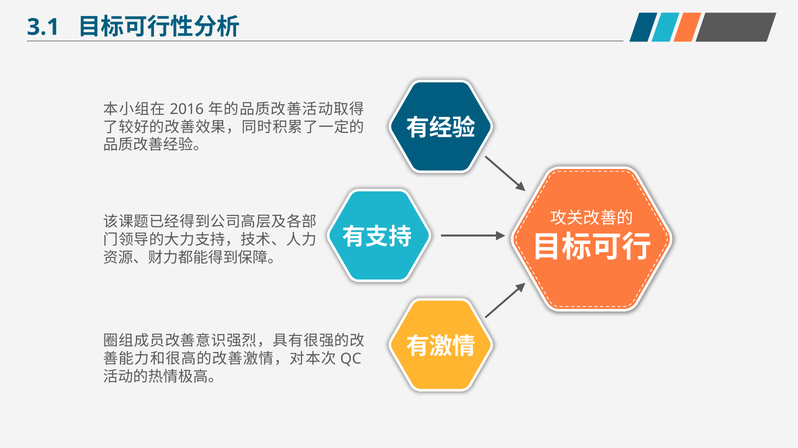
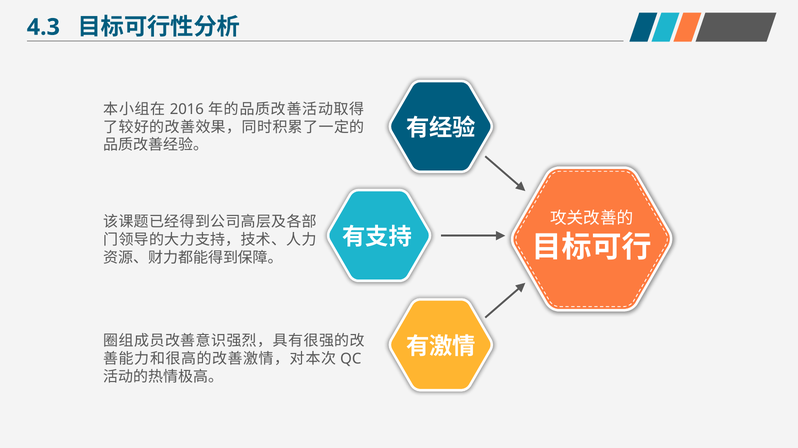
3.1: 3.1 -> 4.3
